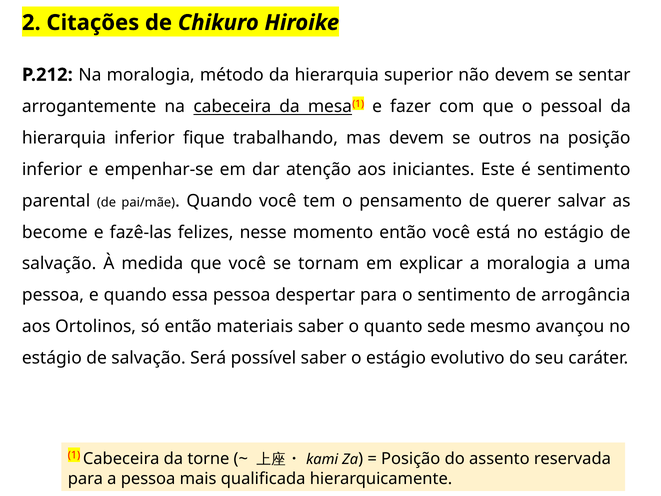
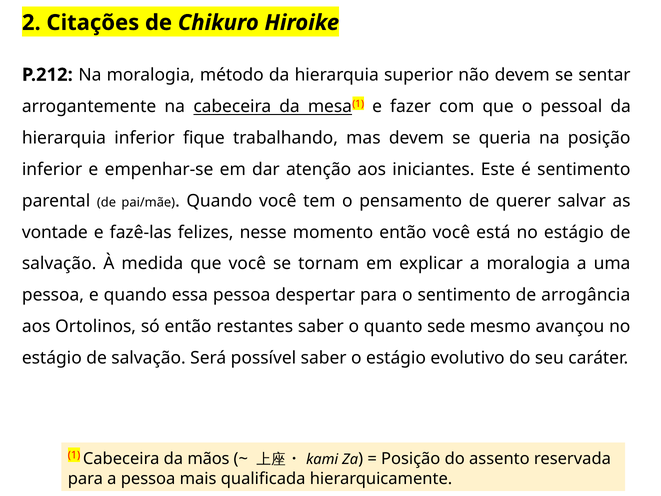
outros: outros -> queria
become: become -> vontade
materiais: materiais -> restantes
torne: torne -> mãos
